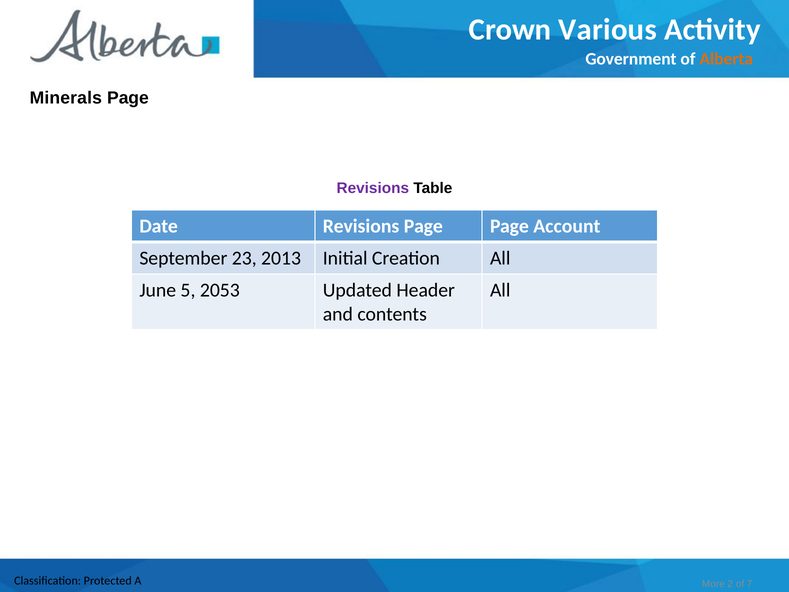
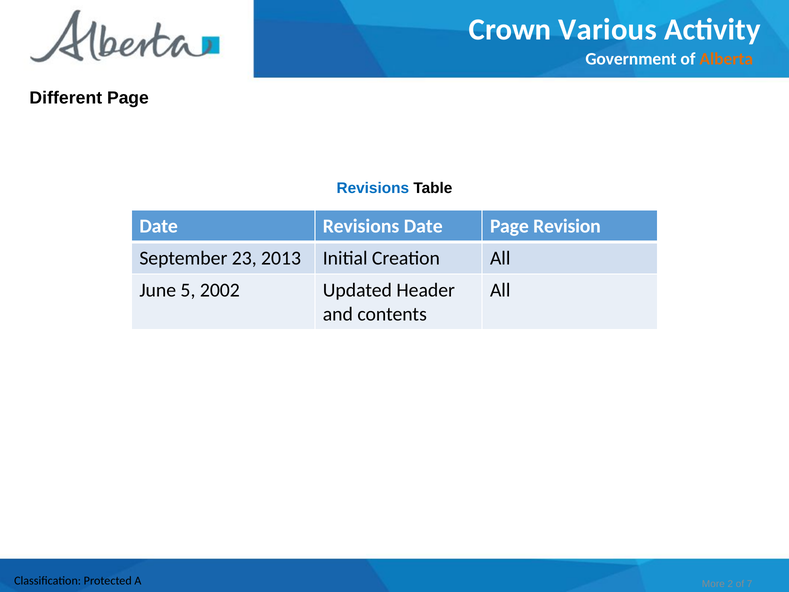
Minerals: Minerals -> Different
Revisions at (373, 188) colour: purple -> blue
Revisions Page: Page -> Date
Account: Account -> Revision
2053: 2053 -> 2002
